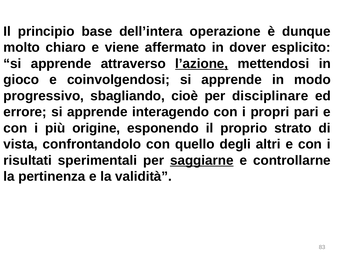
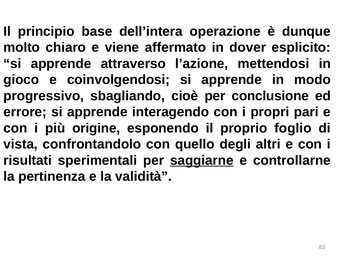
l’azione underline: present -> none
disciplinare: disciplinare -> conclusione
strato: strato -> foglio
